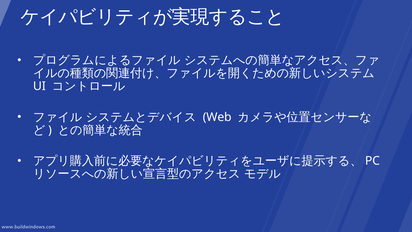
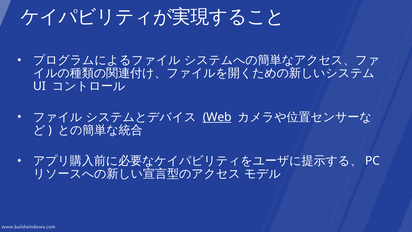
Web underline: none -> present
